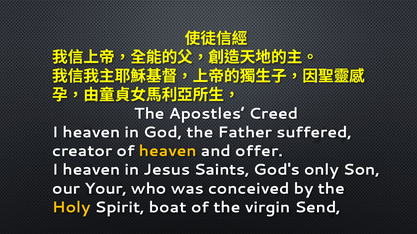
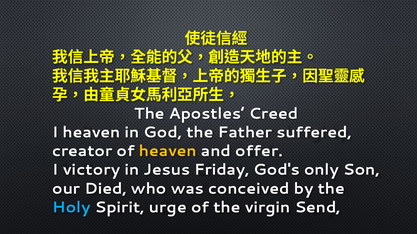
heaven at (92, 170): heaven -> victory
Saints: Saints -> Friday
Your: Your -> Died
Holy colour: yellow -> light blue
boat: boat -> urge
